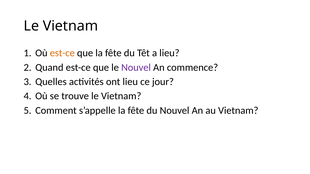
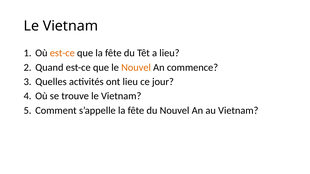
Nouvel at (136, 68) colour: purple -> orange
